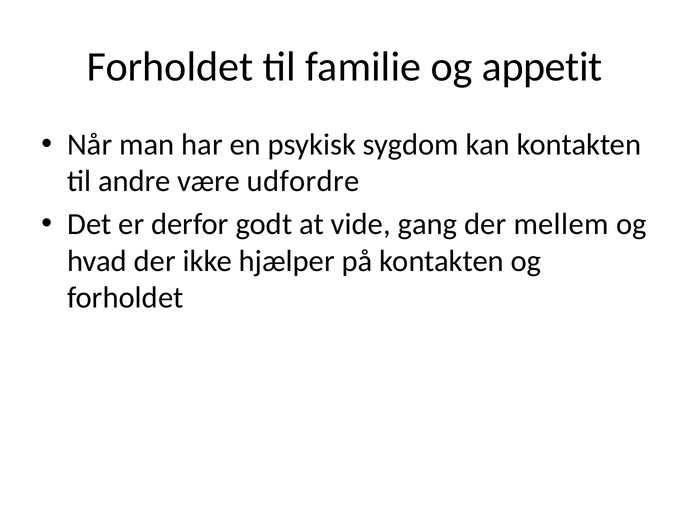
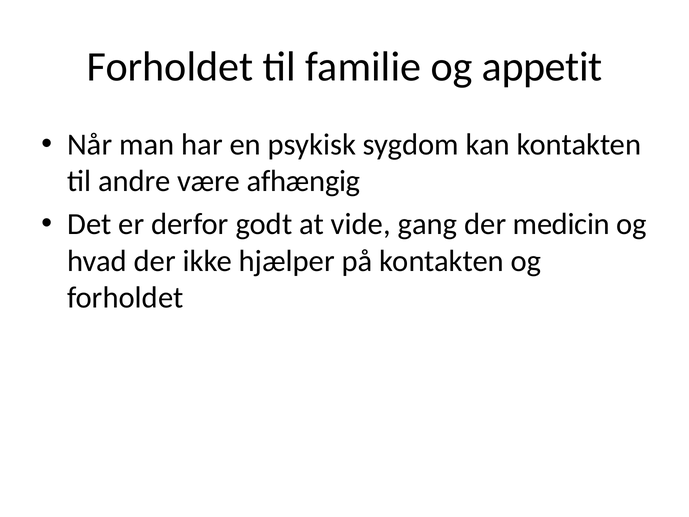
udfordre: udfordre -> afhængig
mellem: mellem -> medicin
